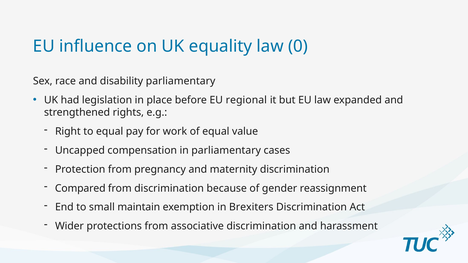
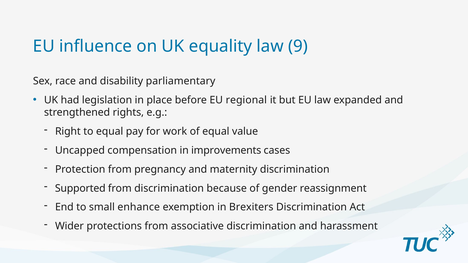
0: 0 -> 9
in parliamentary: parliamentary -> improvements
Compared: Compared -> Supported
maintain: maintain -> enhance
